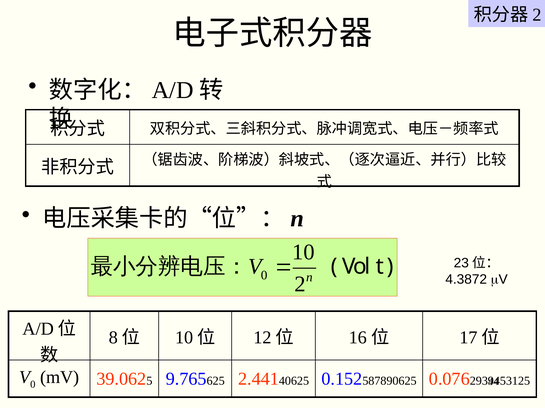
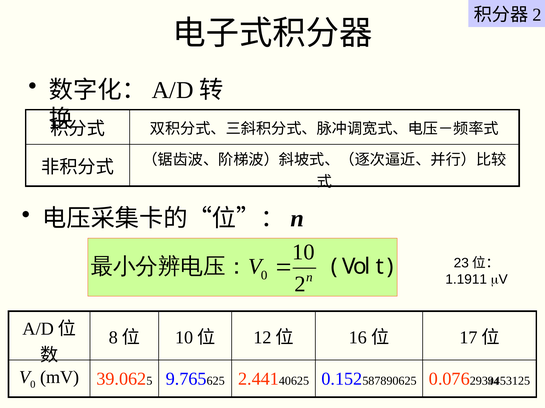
4.3872: 4.3872 -> 1.1911
